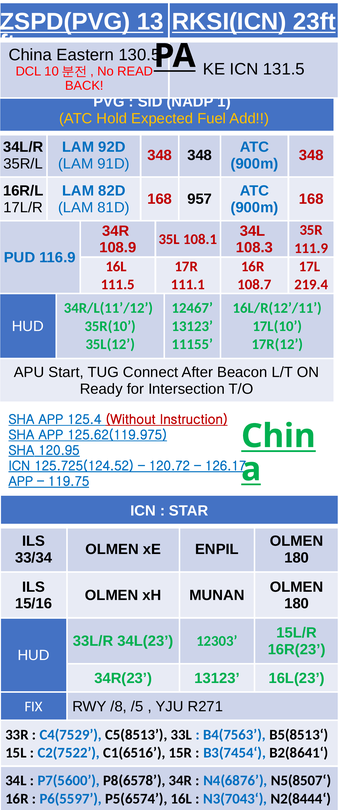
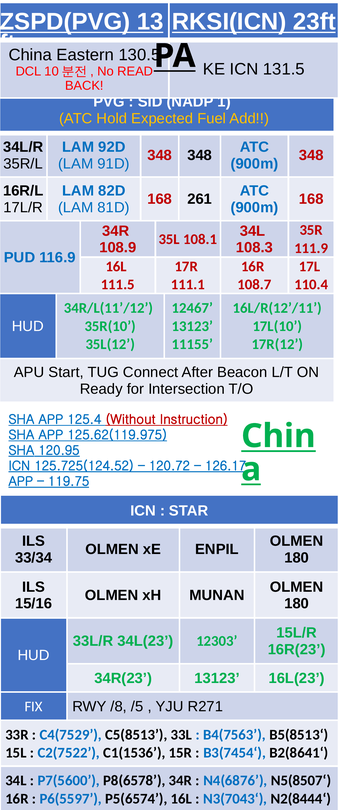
957: 957 -> 261
219.4: 219.4 -> 110.4
C1(6516: C1(6516 -> C1(1536
